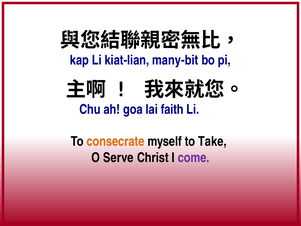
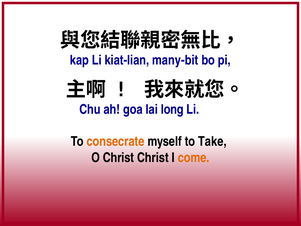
faith: faith -> long
O Serve: Serve -> Christ
come colour: purple -> orange
